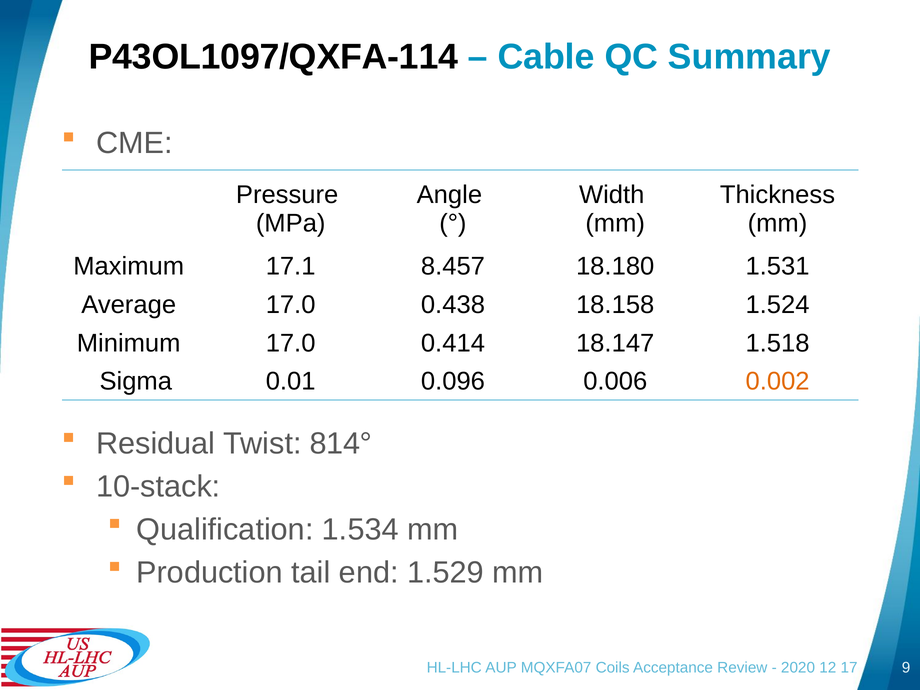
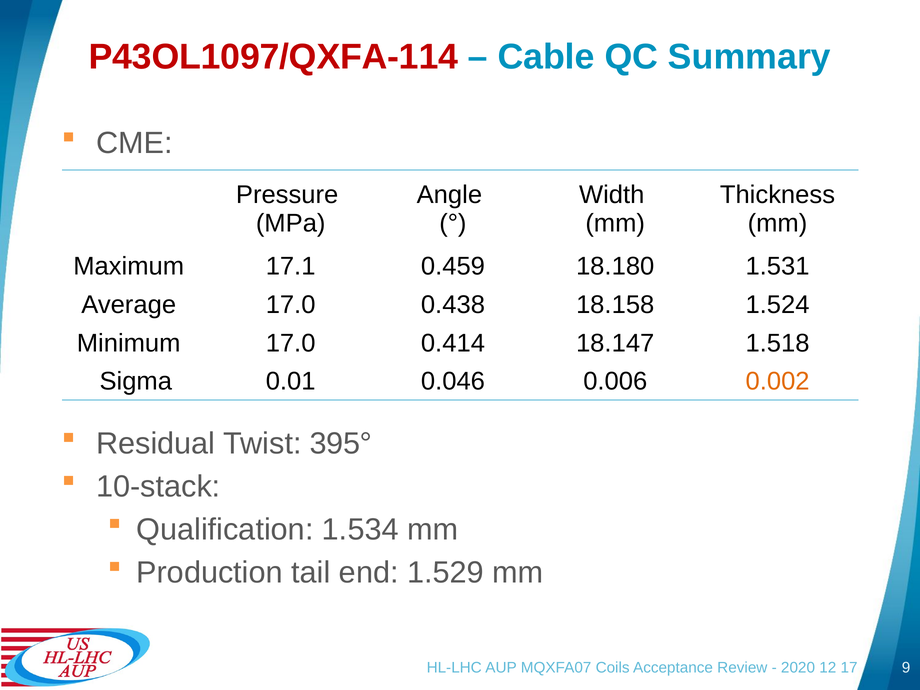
P43OL1097/QXFA-114 colour: black -> red
8.457: 8.457 -> 0.459
0.096: 0.096 -> 0.046
814°: 814° -> 395°
